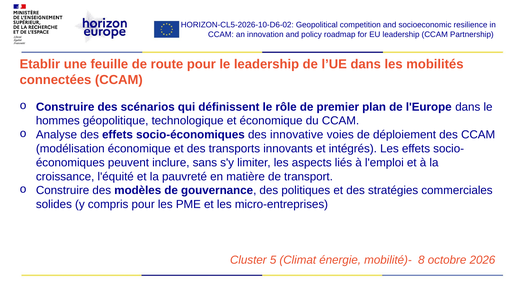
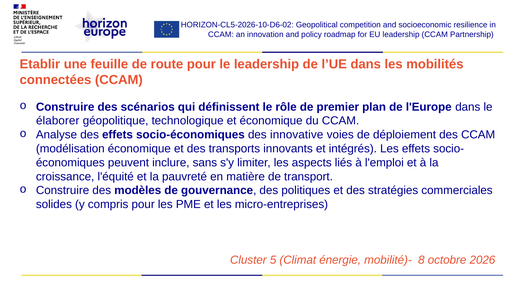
hommes: hommes -> élaborer
